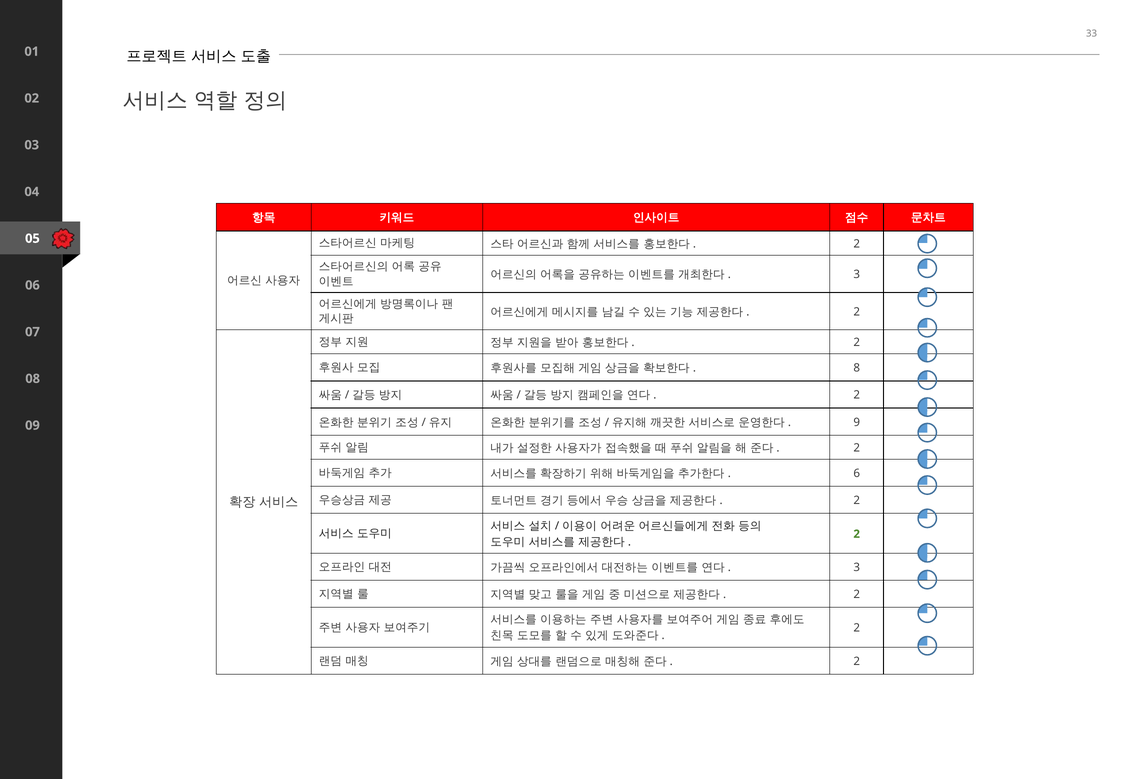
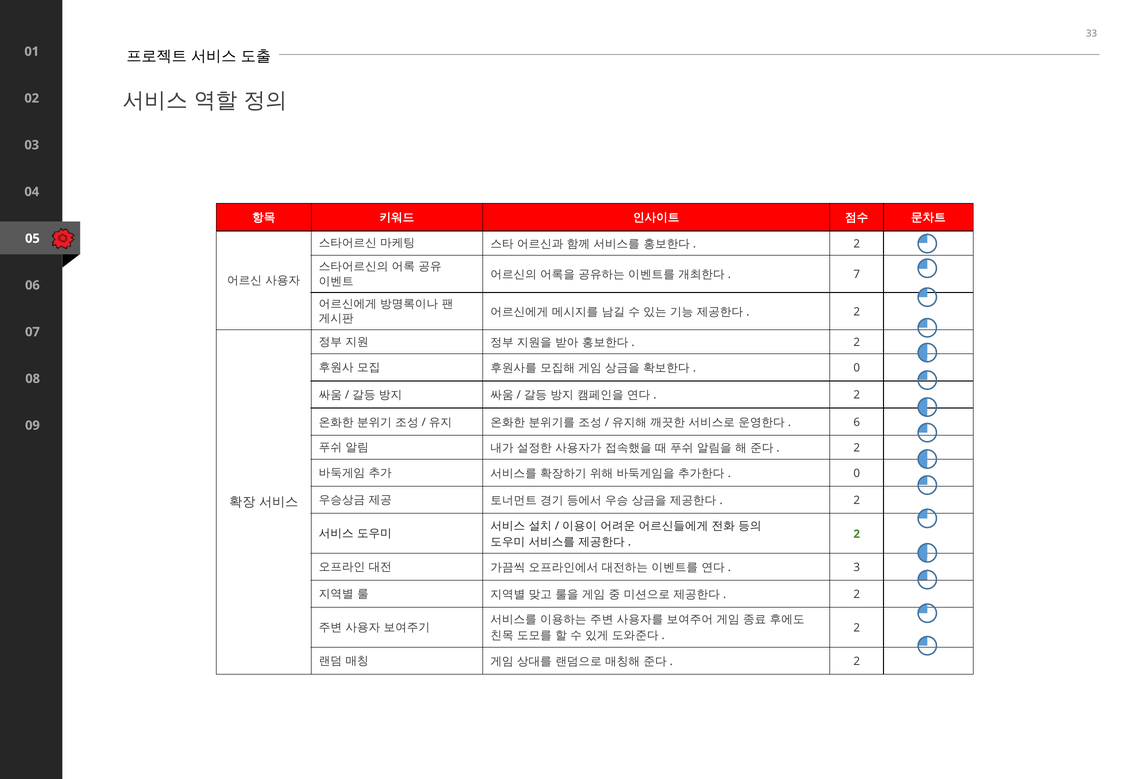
3 at (857, 275): 3 -> 7
8 at (857, 368): 8 -> 0
9: 9 -> 6
6 at (857, 474): 6 -> 0
